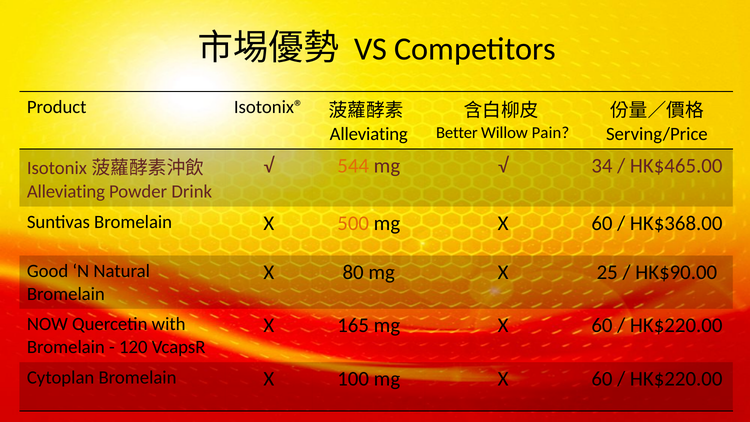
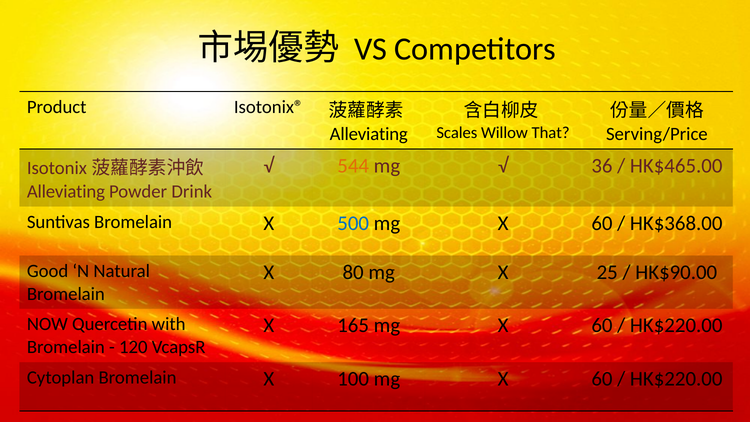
Better: Better -> Scales
Pain: Pain -> That
34: 34 -> 36
500 colour: orange -> blue
